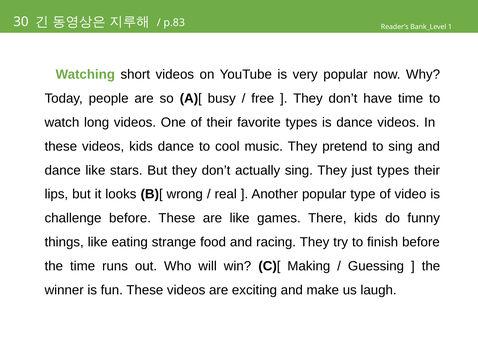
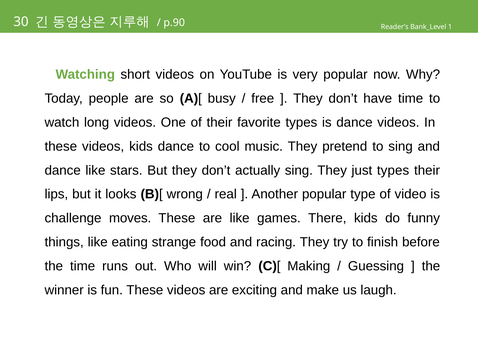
p.83: p.83 -> p.90
challenge before: before -> moves
